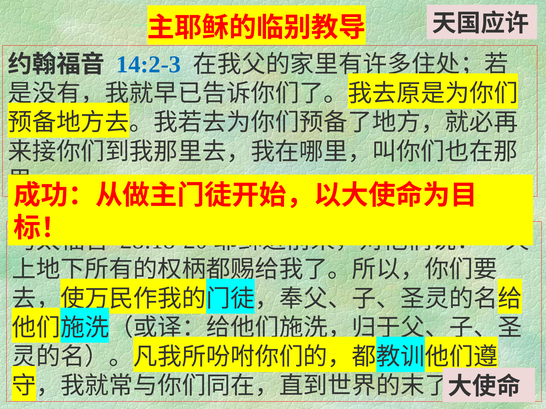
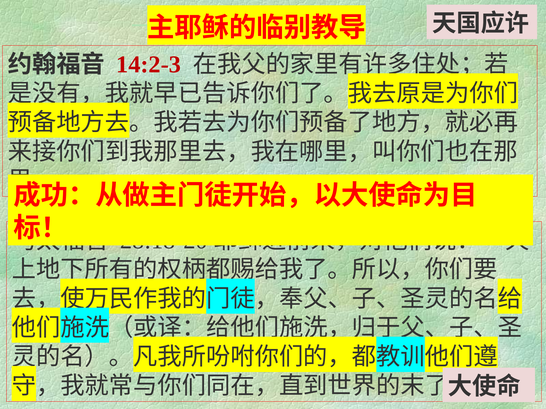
14:2-3 colour: blue -> red
